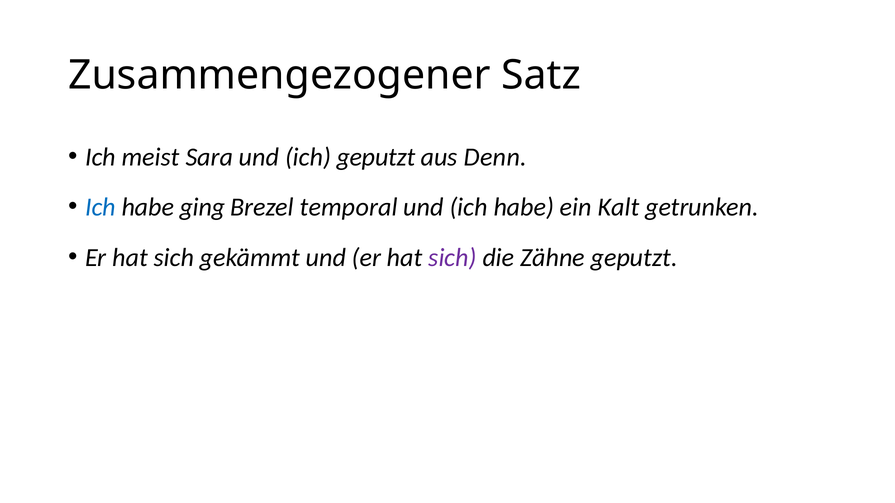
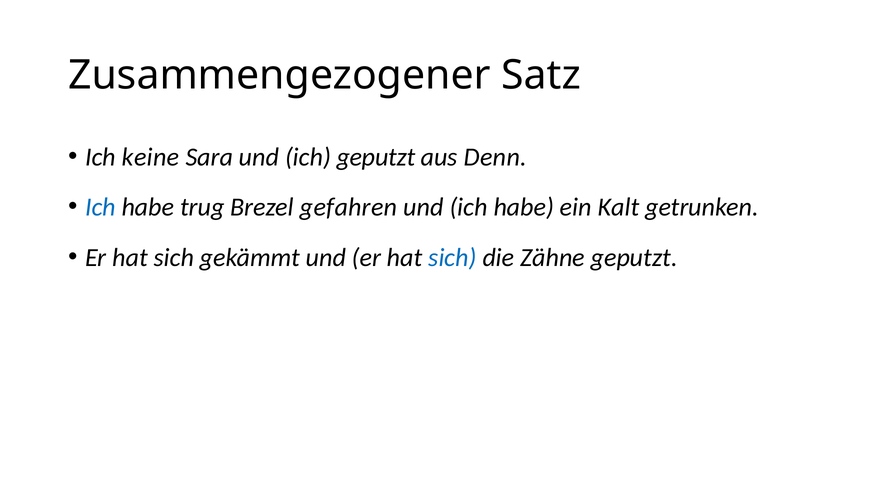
meist: meist -> keine
ging: ging -> trug
temporal: temporal -> gefahren
sich at (453, 258) colour: purple -> blue
